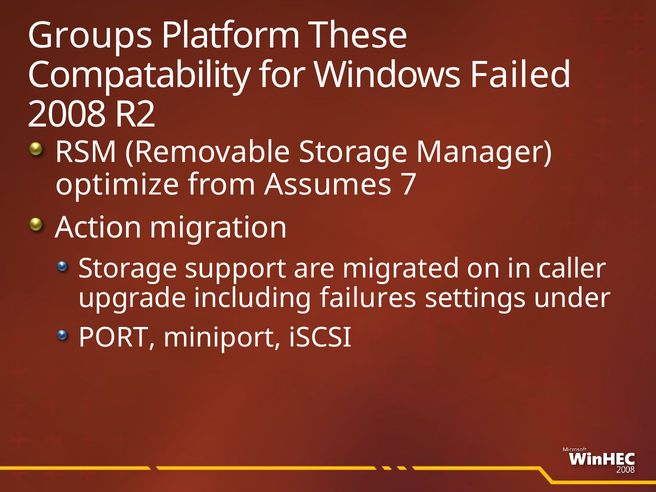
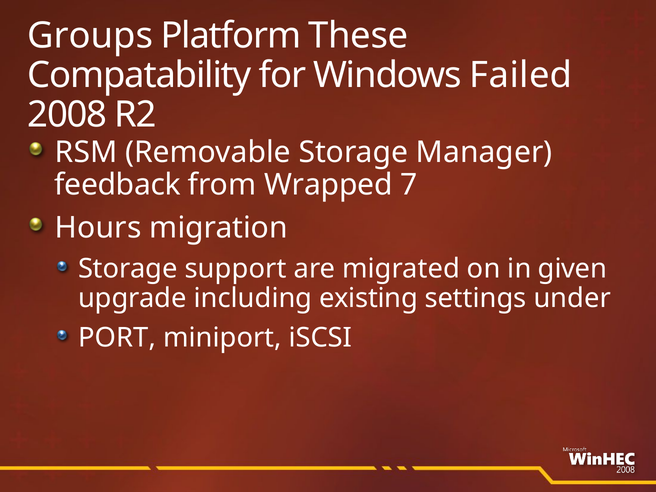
optimize: optimize -> feedback
Assumes: Assumes -> Wrapped
Action: Action -> Hours
caller: caller -> given
failures: failures -> existing
